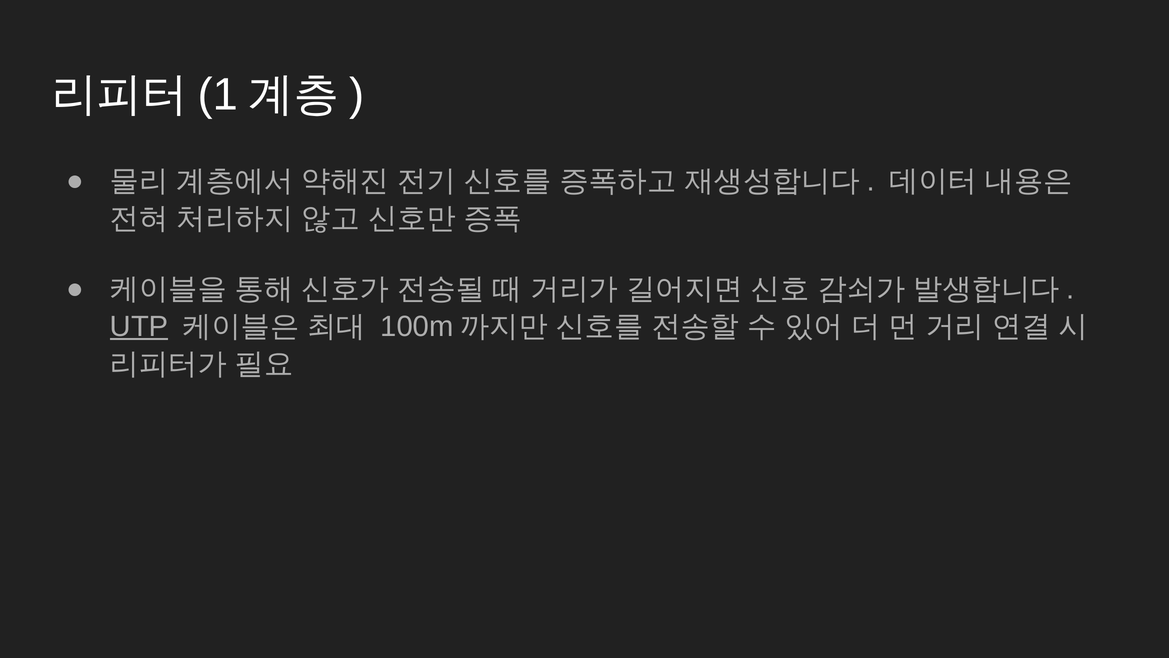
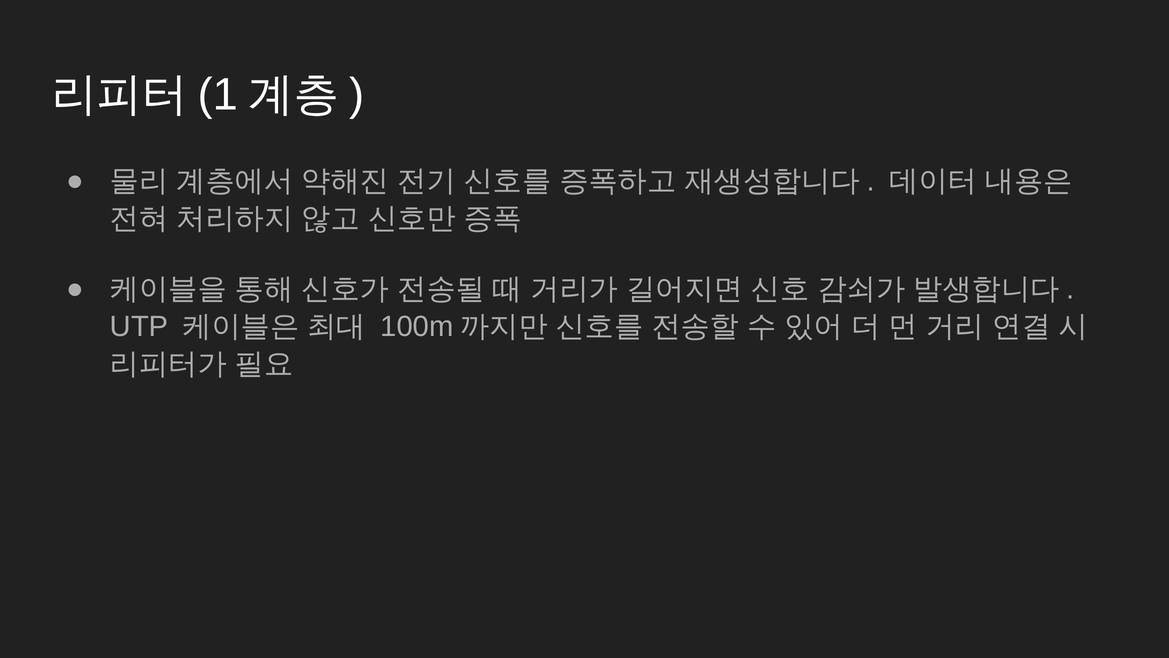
UTP underline: present -> none
